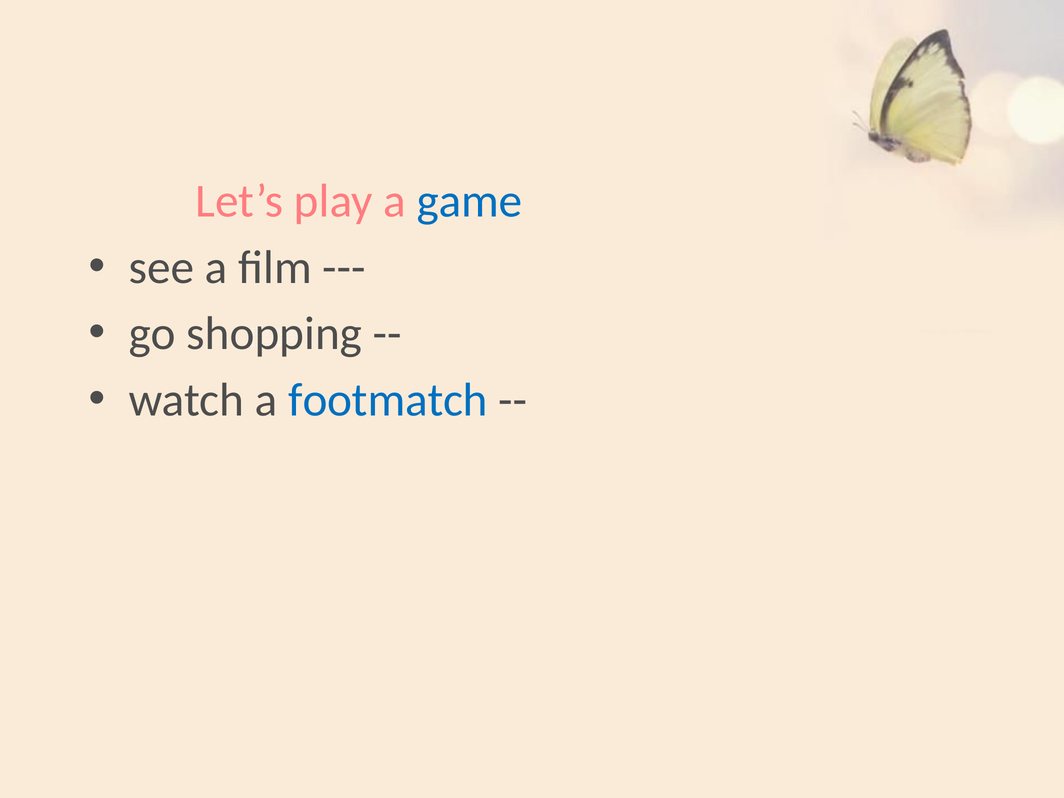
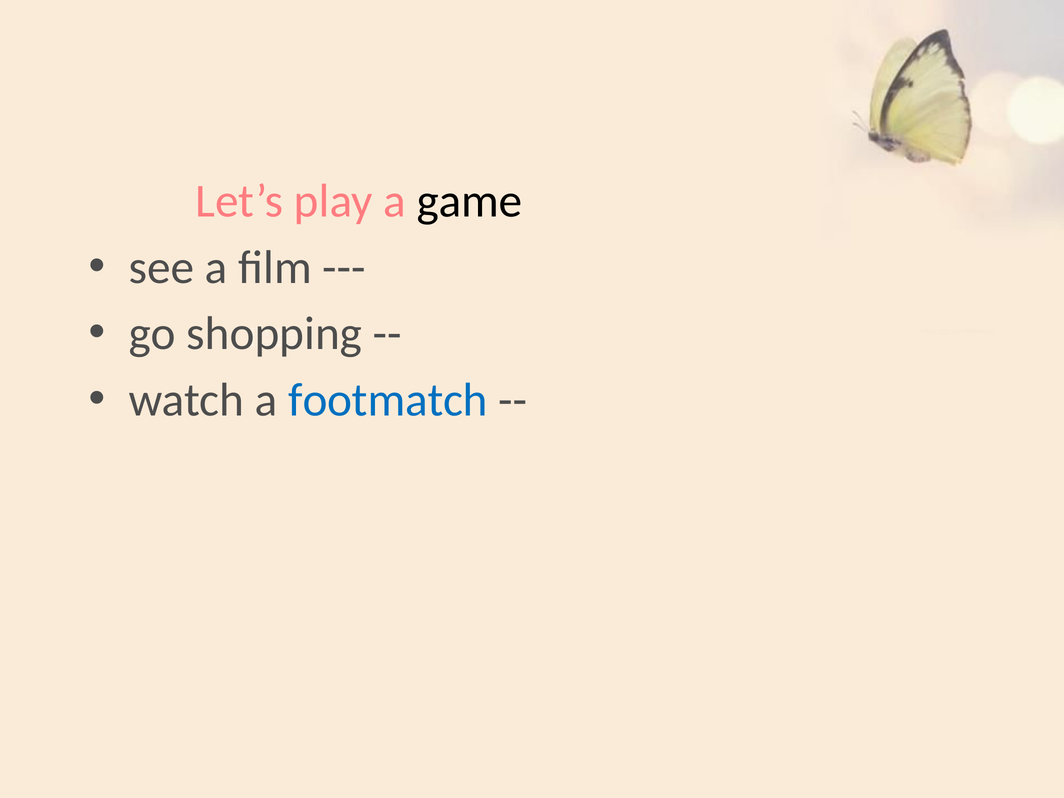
game colour: blue -> black
